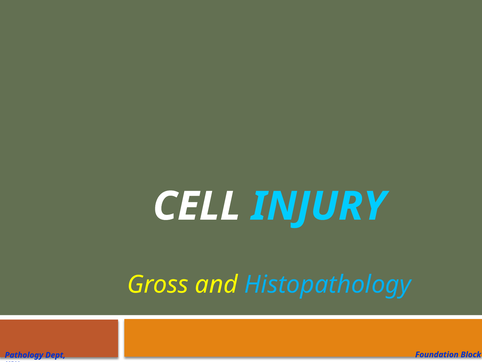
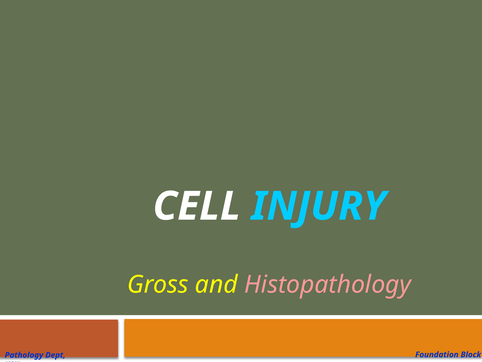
Histopathology colour: light blue -> pink
